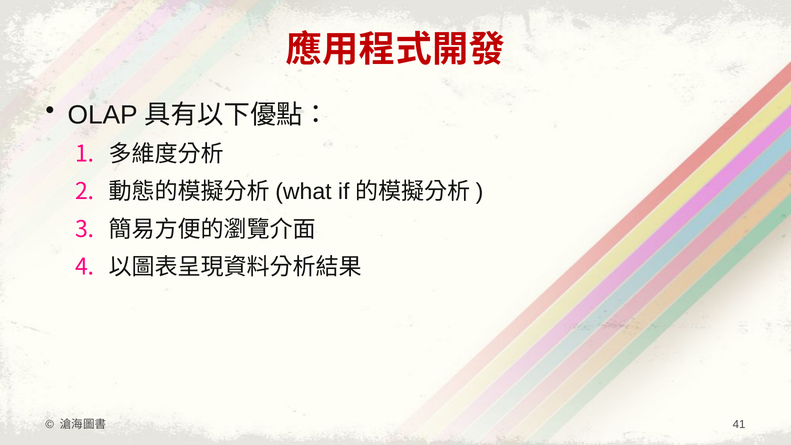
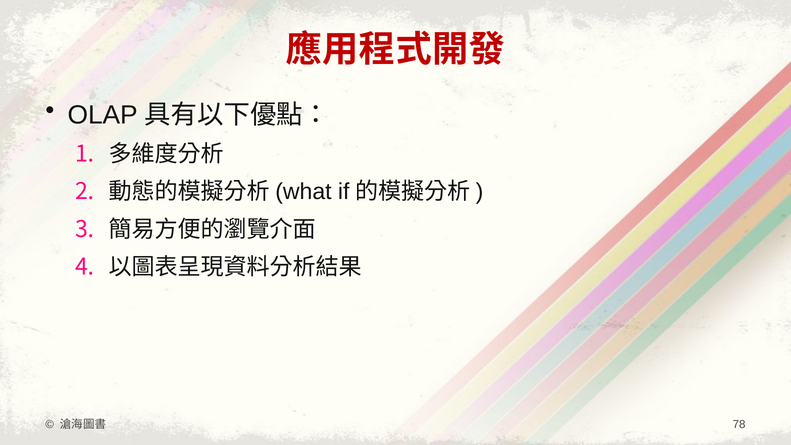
41: 41 -> 78
